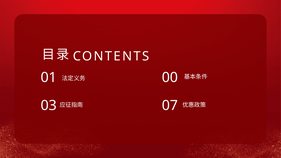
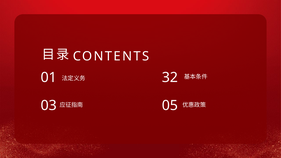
00: 00 -> 32
07: 07 -> 05
